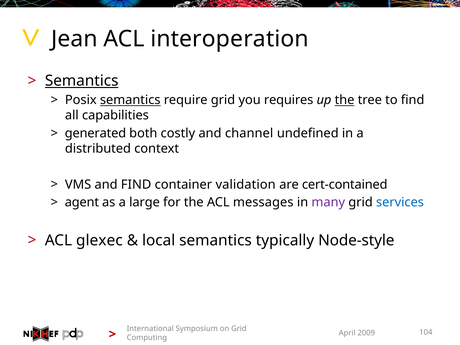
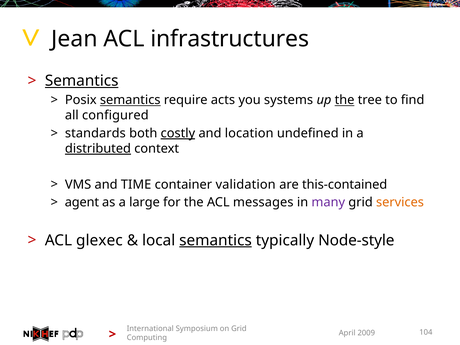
interoperation: interoperation -> infrastructures
require grid: grid -> acts
requires: requires -> systems
capabilities: capabilities -> configured
generated: generated -> standards
costly underline: none -> present
channel: channel -> location
distributed underline: none -> present
and FIND: FIND -> TIME
cert-contained: cert-contained -> this-contained
services colour: blue -> orange
semantics at (216, 240) underline: none -> present
